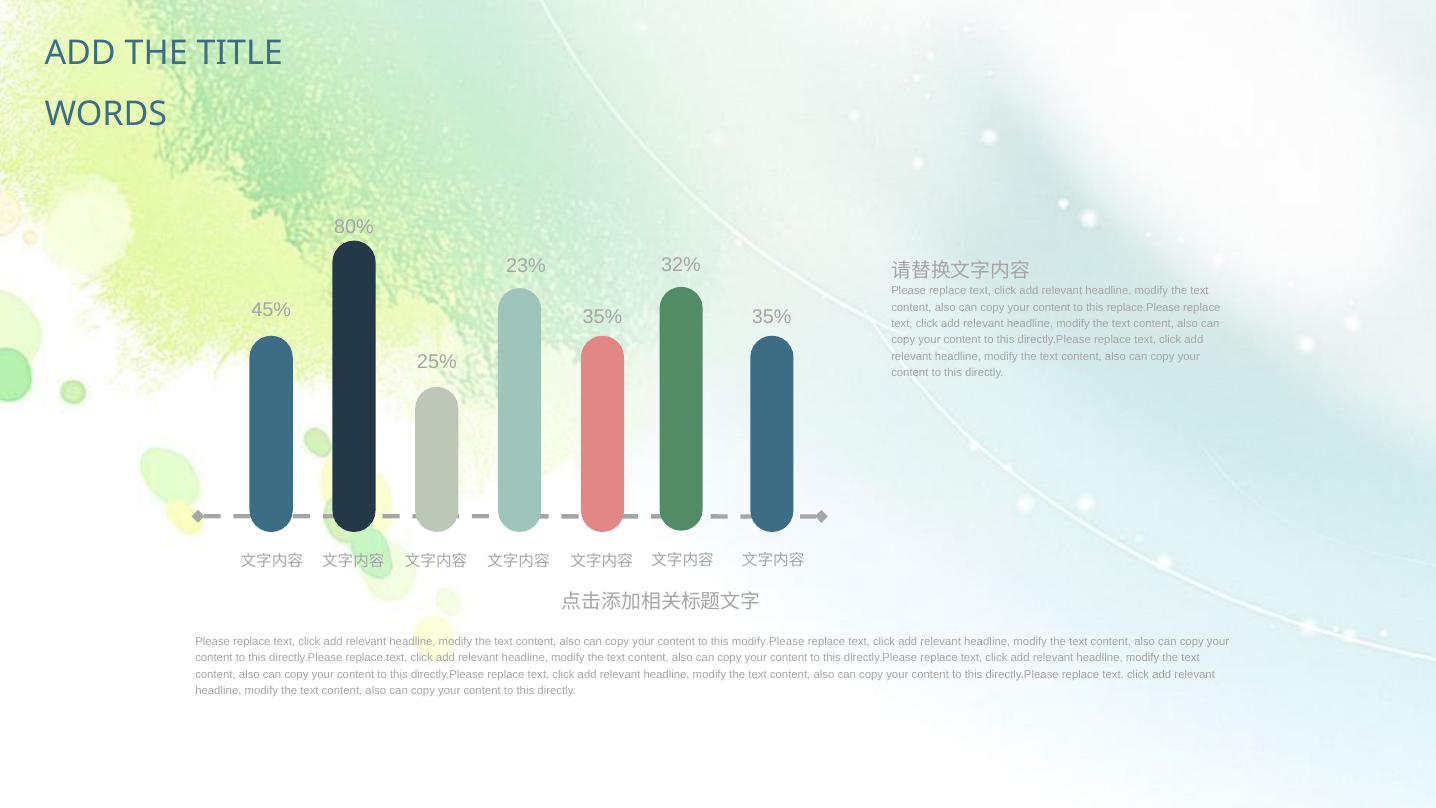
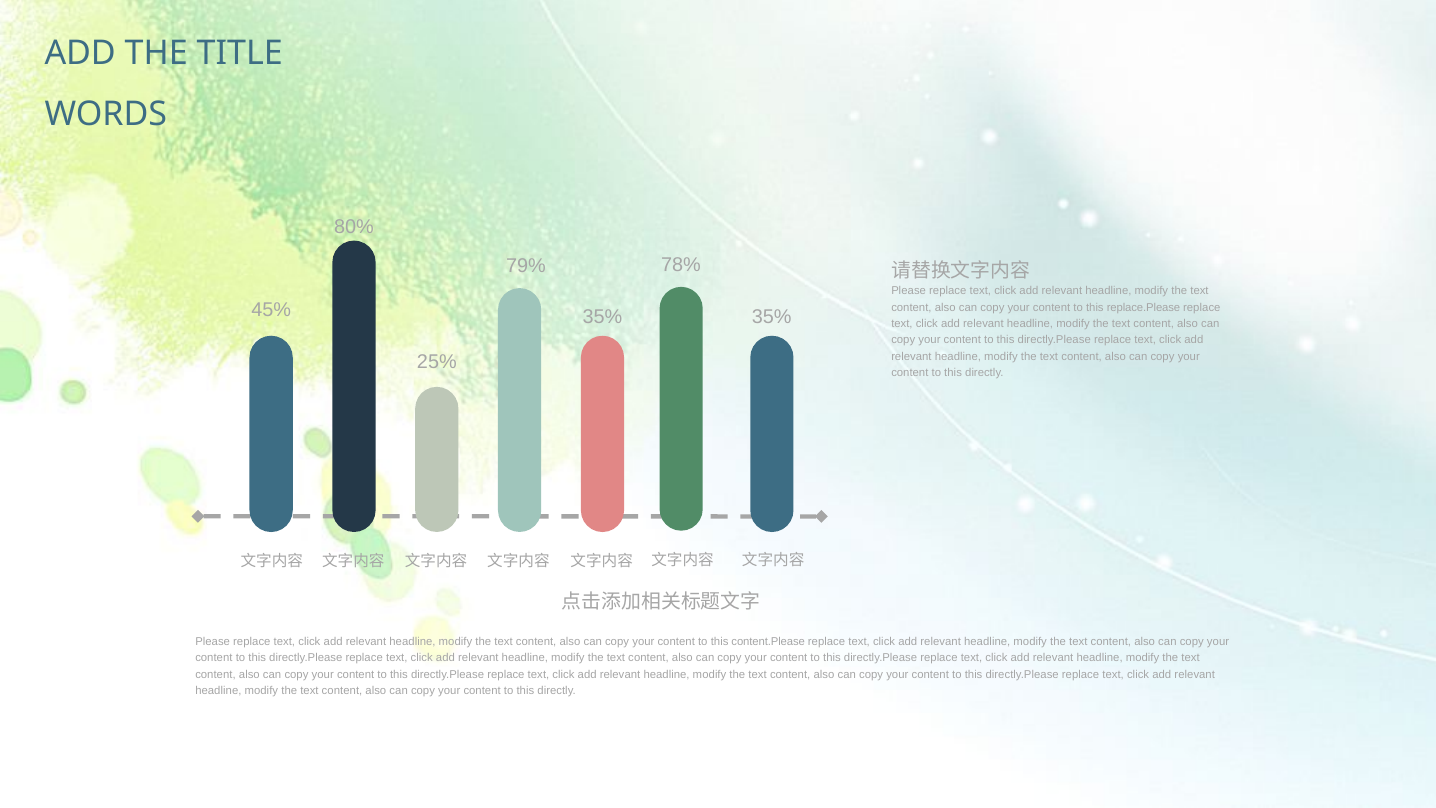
32%: 32% -> 78%
23%: 23% -> 79%
modify.Please: modify.Please -> content.Please
